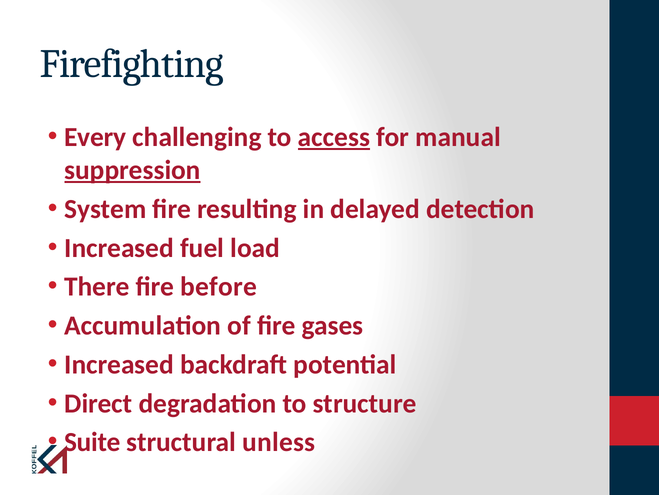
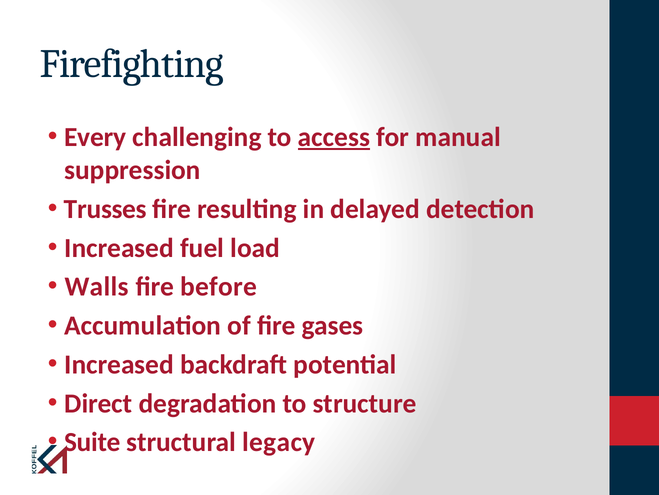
suppression underline: present -> none
System: System -> Trusses
There: There -> Walls
unless: unless -> legacy
